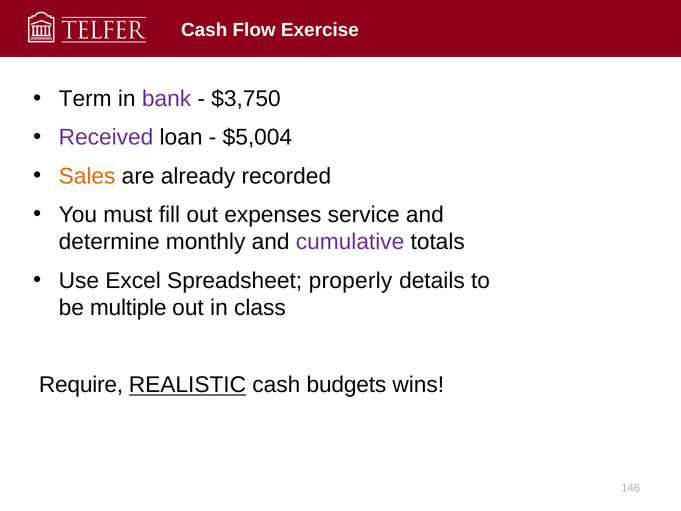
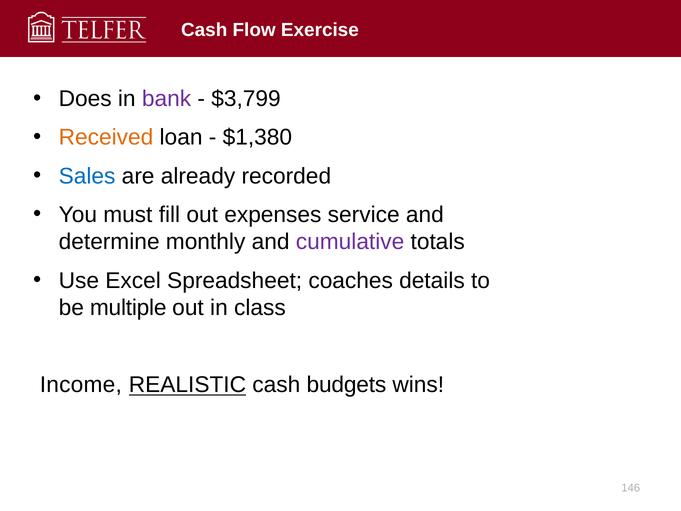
Term: Term -> Does
$3,750: $3,750 -> $3,799
Received colour: purple -> orange
$5,004: $5,004 -> $1,380
Sales colour: orange -> blue
properly: properly -> coaches
Require: Require -> Income
